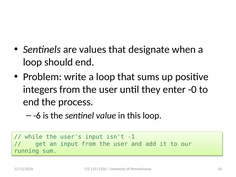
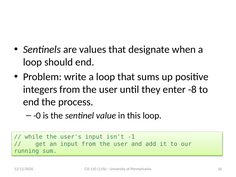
-0: -0 -> -8
-6: -6 -> -0
